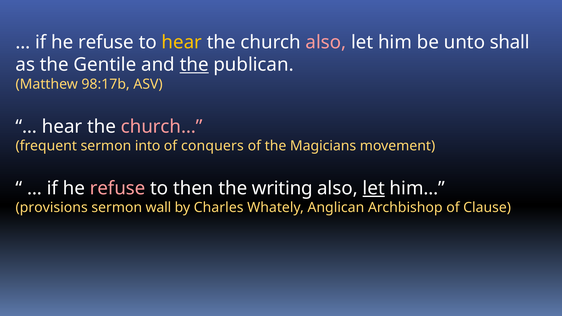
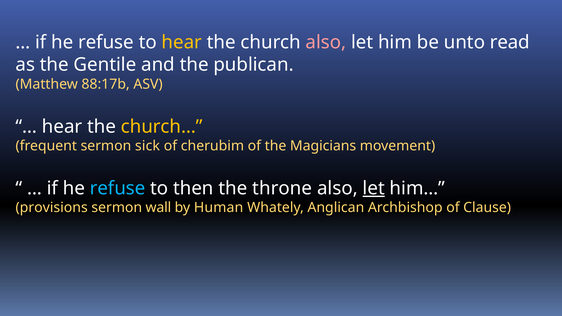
shall: shall -> read
the at (194, 65) underline: present -> none
98:17b: 98:17b -> 88:17b
church… colour: pink -> yellow
into: into -> sick
conquers: conquers -> cherubim
refuse at (118, 188) colour: pink -> light blue
writing: writing -> throne
Charles: Charles -> Human
